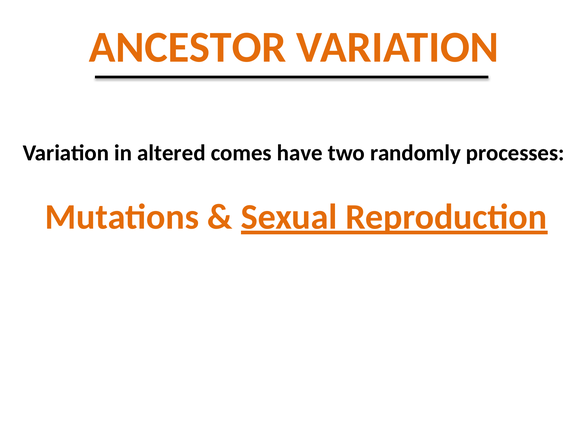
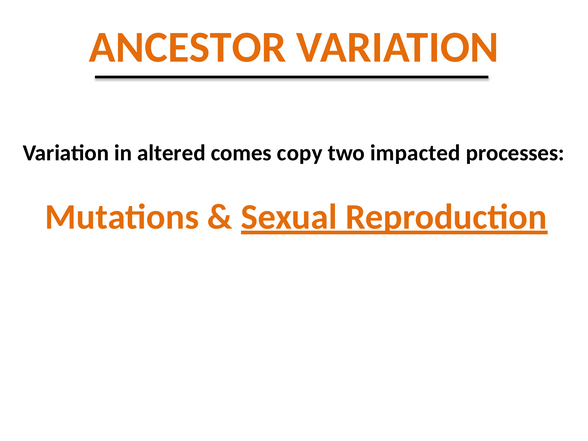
have: have -> copy
randomly: randomly -> impacted
